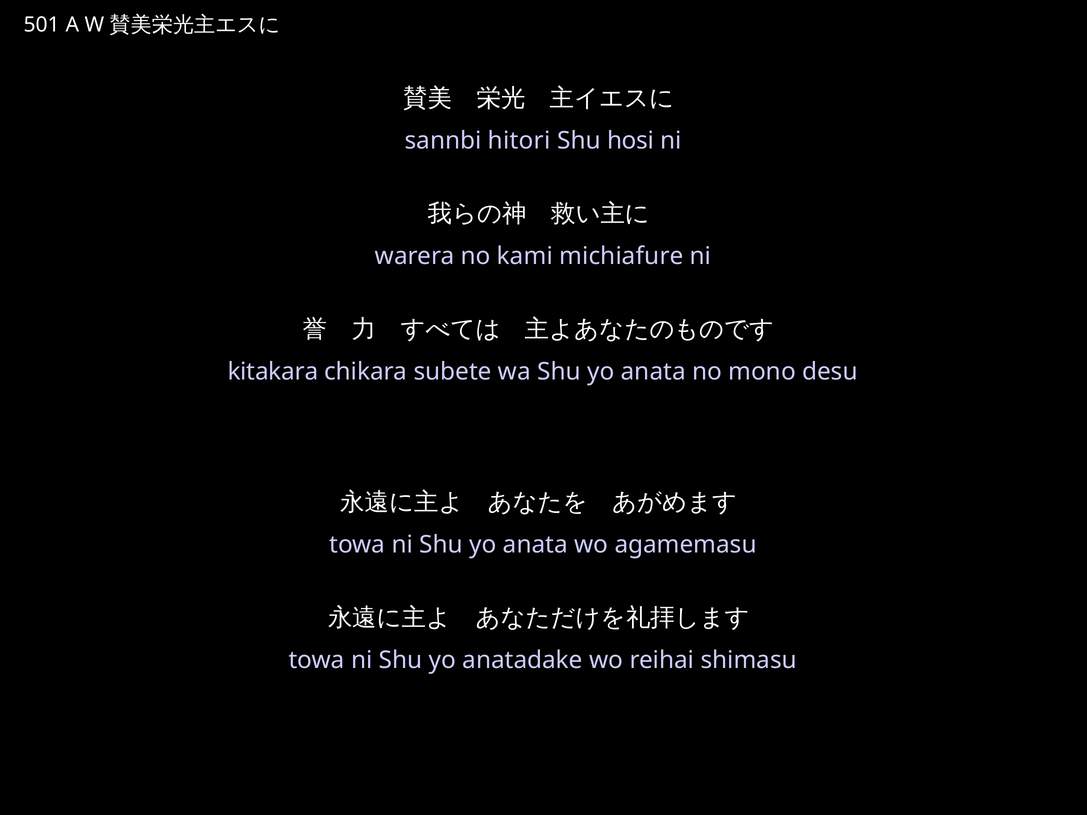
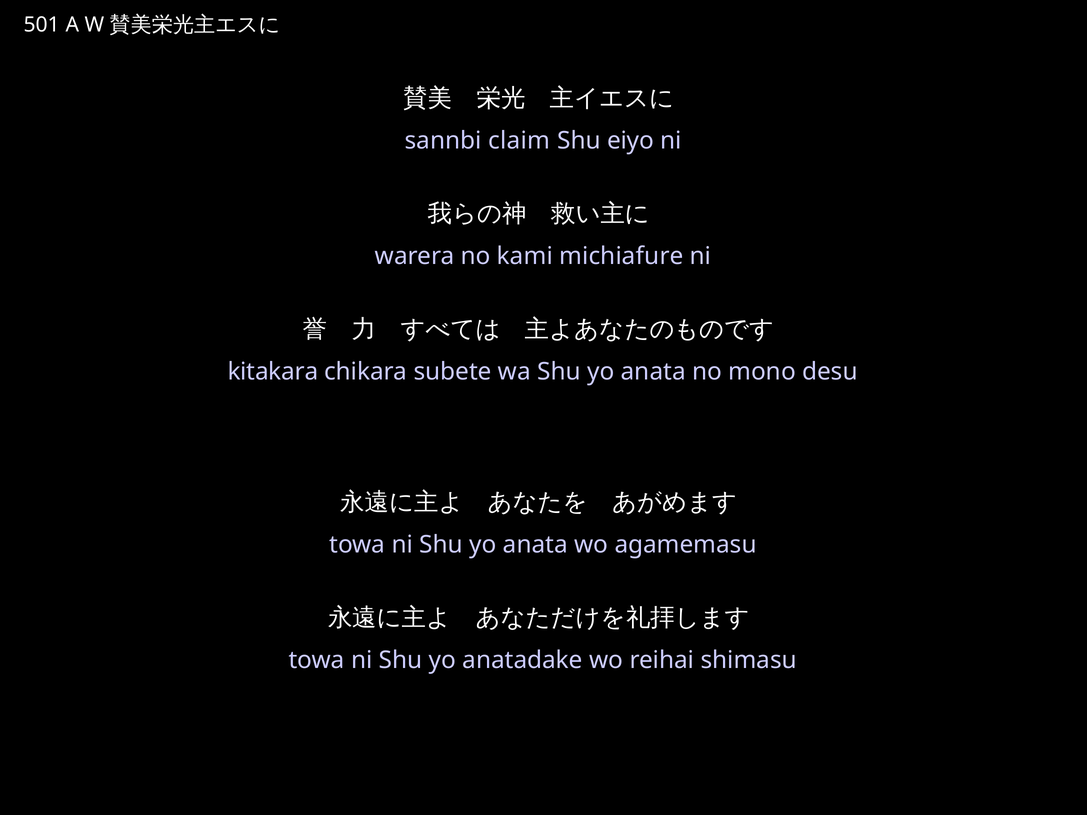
hitori: hitori -> claim
hosi: hosi -> eiyo
